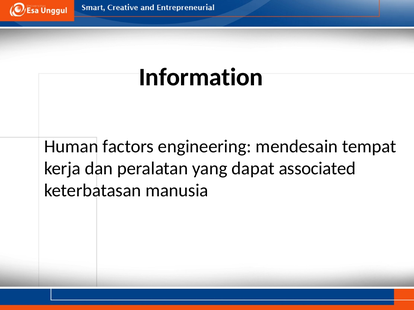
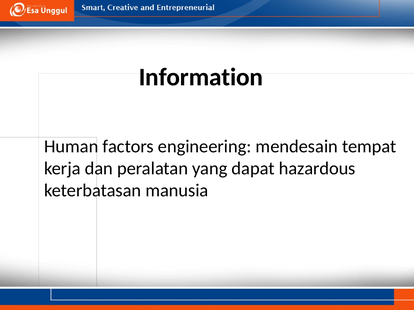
associated: associated -> hazardous
